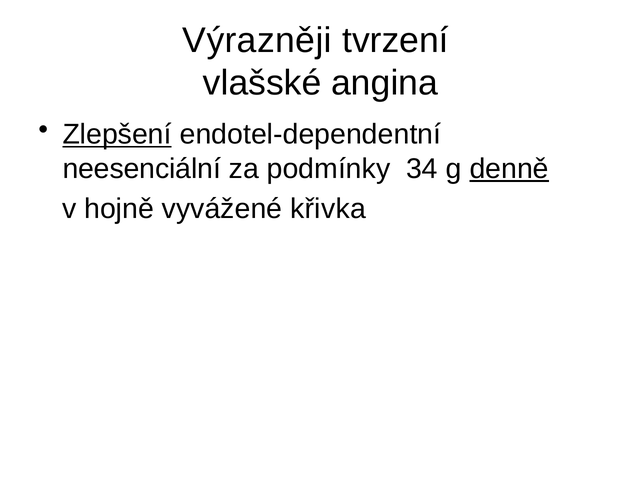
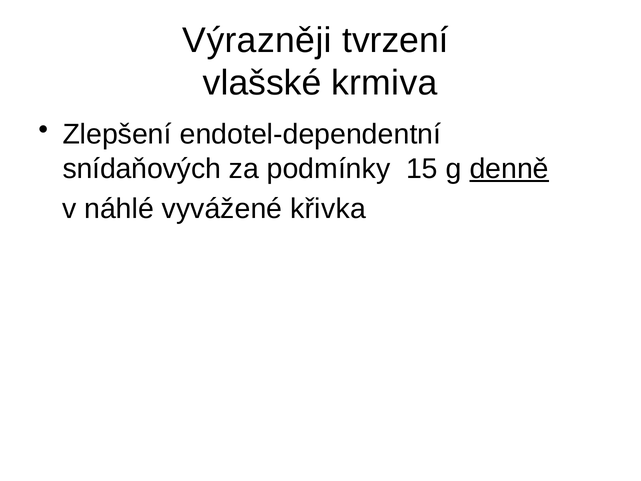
angina: angina -> krmiva
Zlepšení underline: present -> none
neesenciální: neesenciální -> snídaňových
34: 34 -> 15
hojně: hojně -> náhlé
